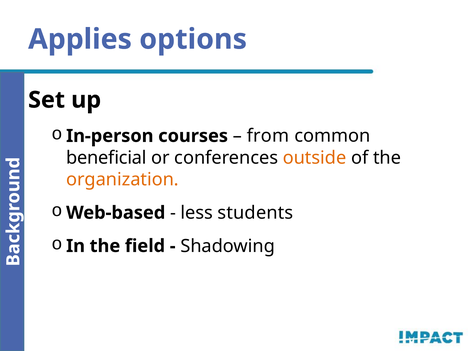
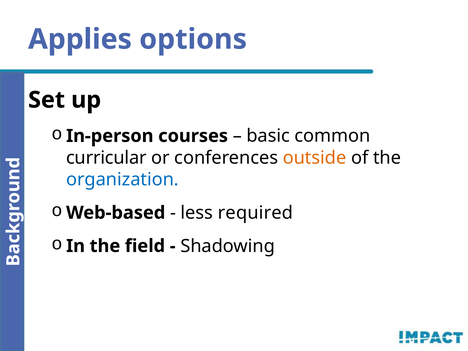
from: from -> basic
beneficial: beneficial -> curricular
organization colour: orange -> blue
students: students -> required
